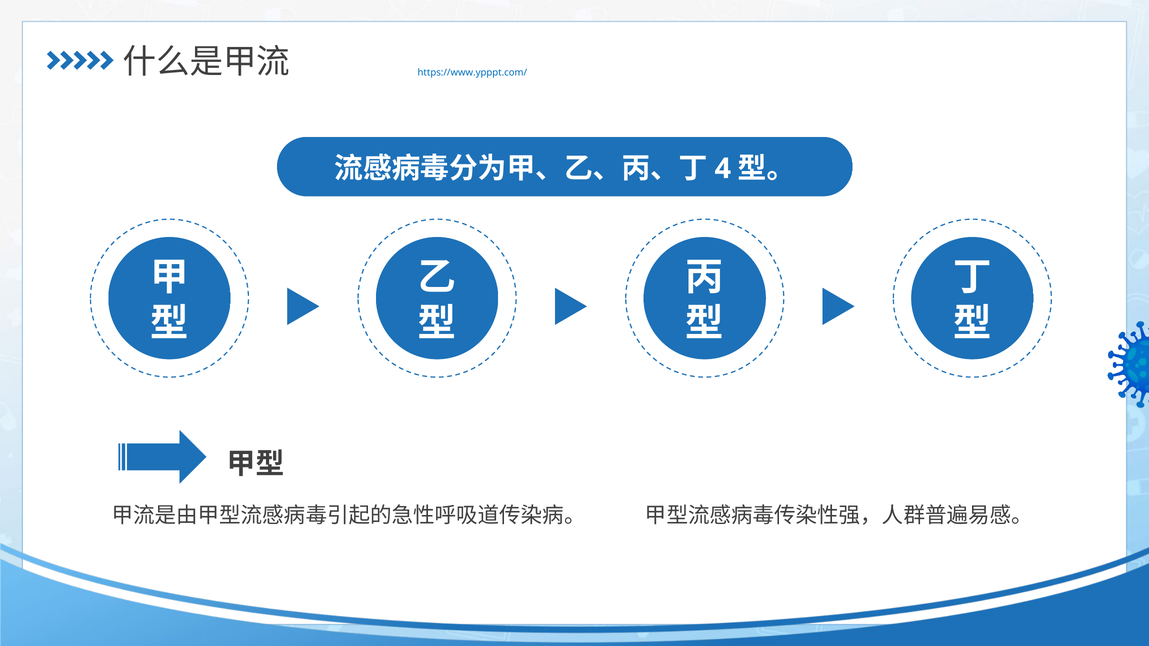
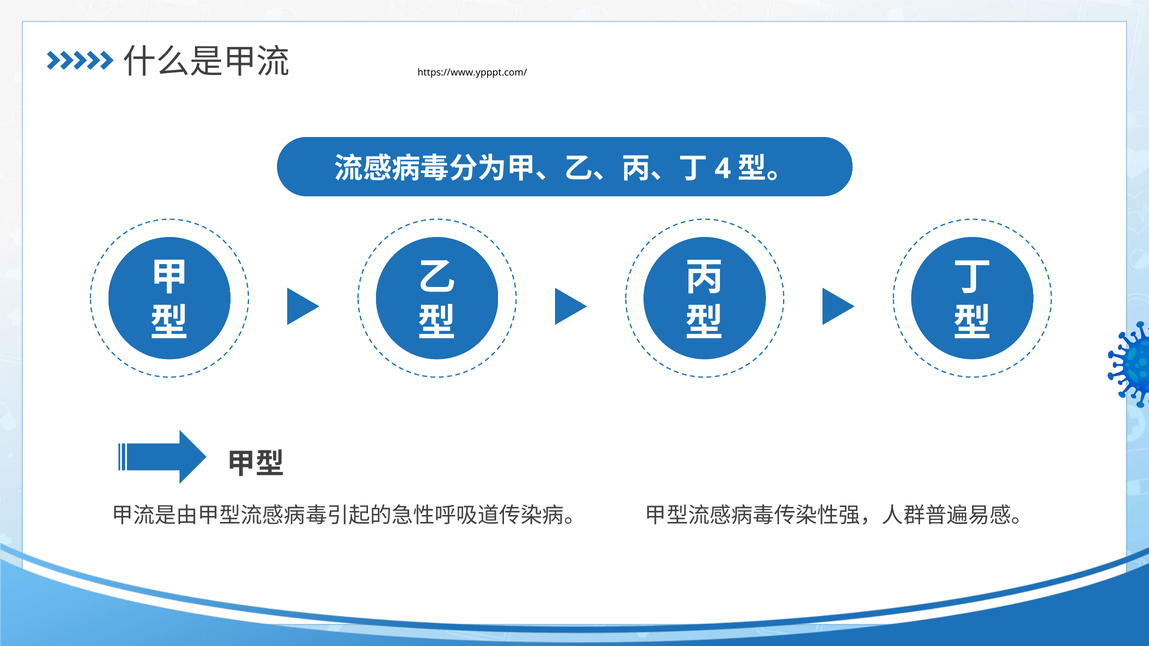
https://www.ypppt.com/ colour: blue -> black
